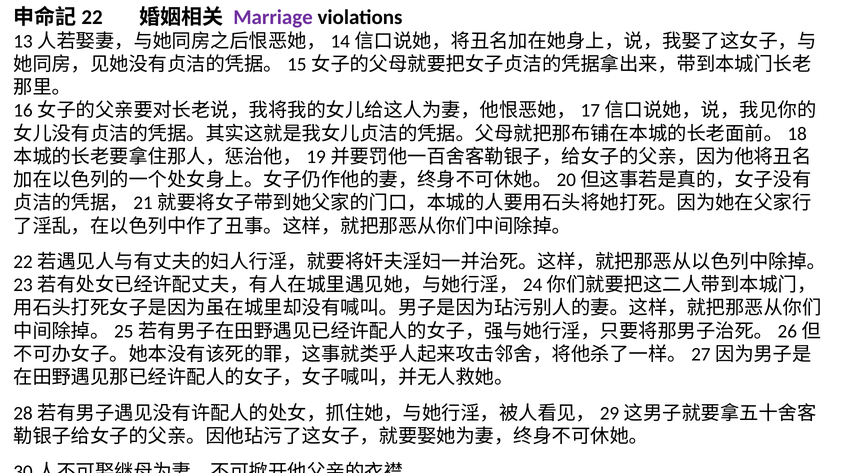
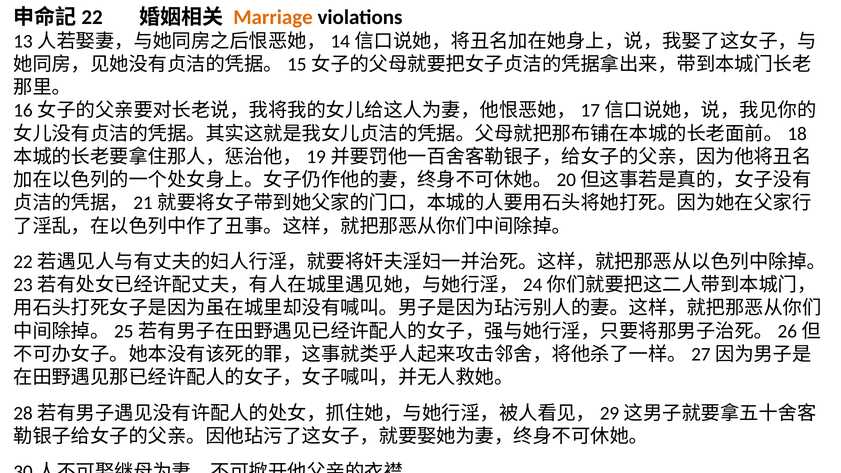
Marriage colour: purple -> orange
